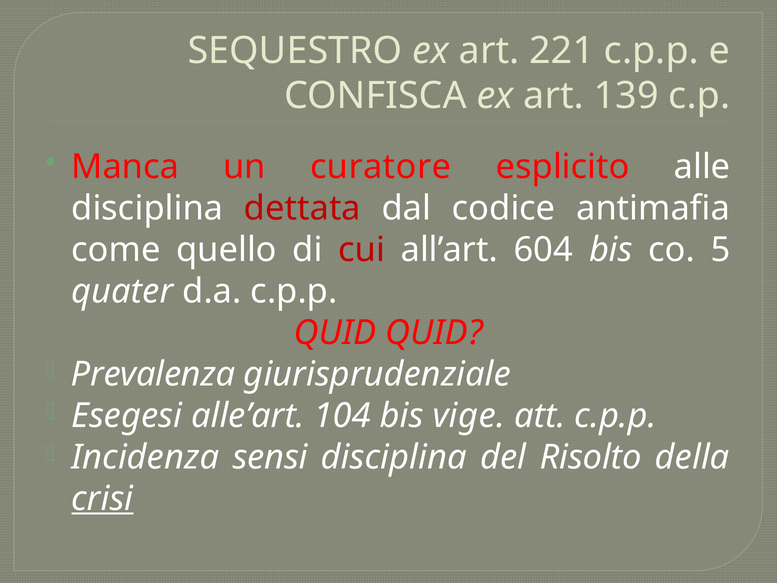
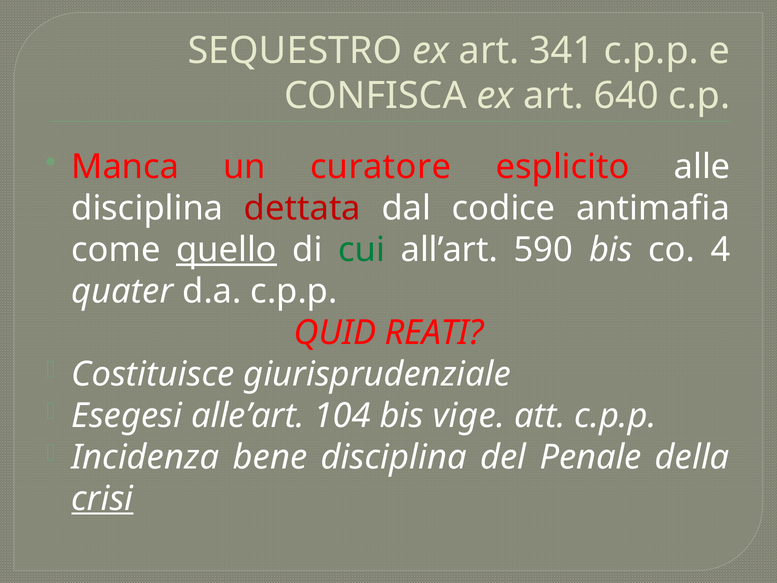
221: 221 -> 341
139: 139 -> 640
quello underline: none -> present
cui colour: red -> green
604: 604 -> 590
5: 5 -> 4
QUID QUID: QUID -> REATI
Prevalenza: Prevalenza -> Costituisce
sensi: sensi -> bene
Risolto: Risolto -> Penale
